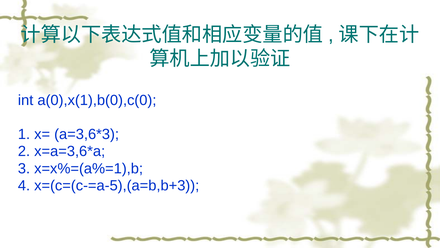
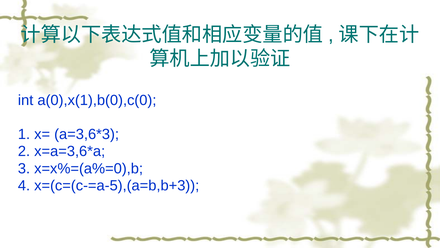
x=x%=(a%=1),b: x=x%=(a%=1),b -> x=x%=(a%=0),b
